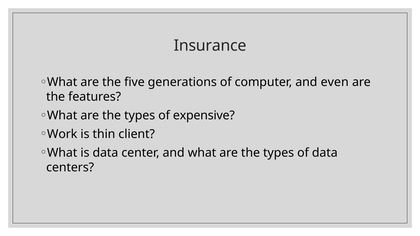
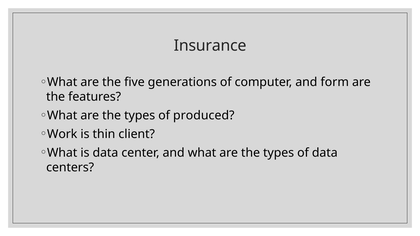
even: even -> form
expensive: expensive -> produced
